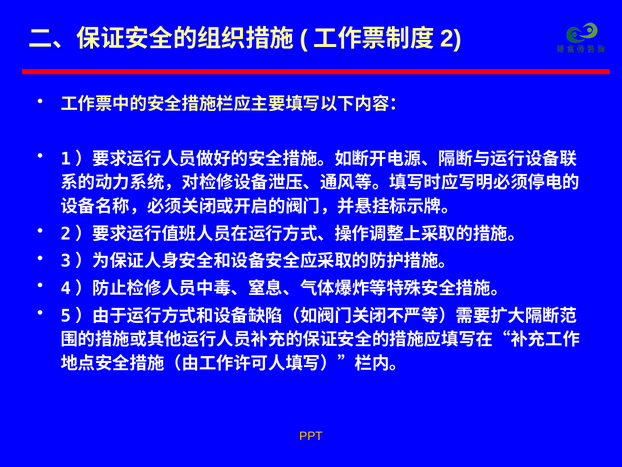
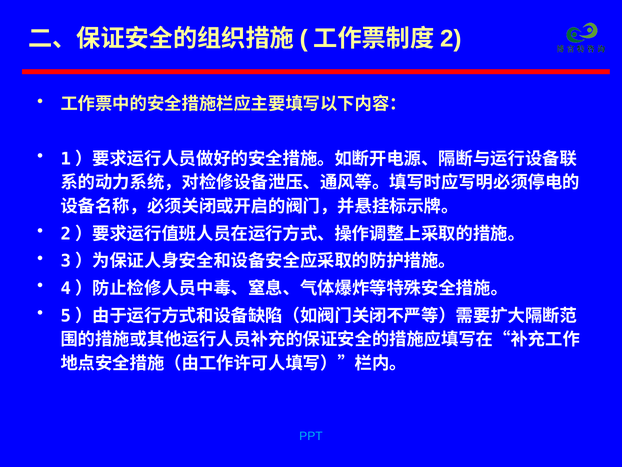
PPT colour: yellow -> light blue
